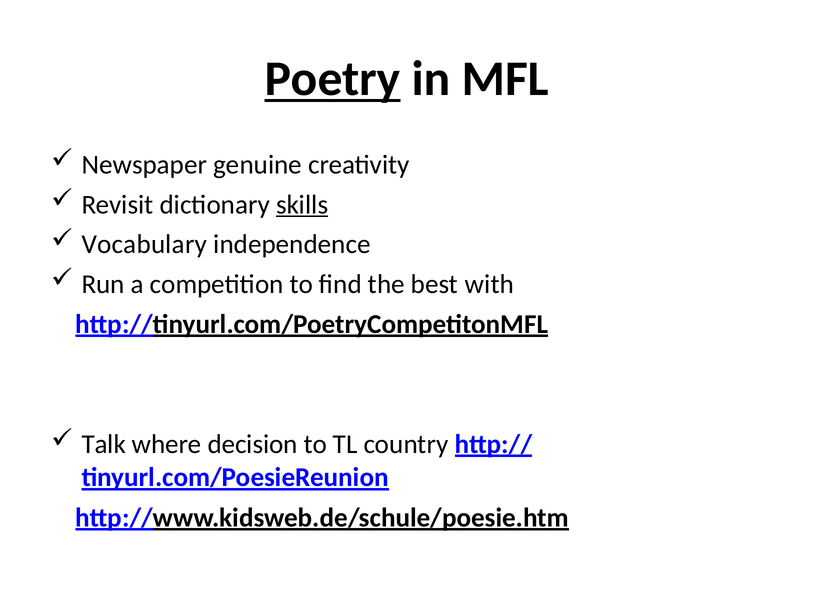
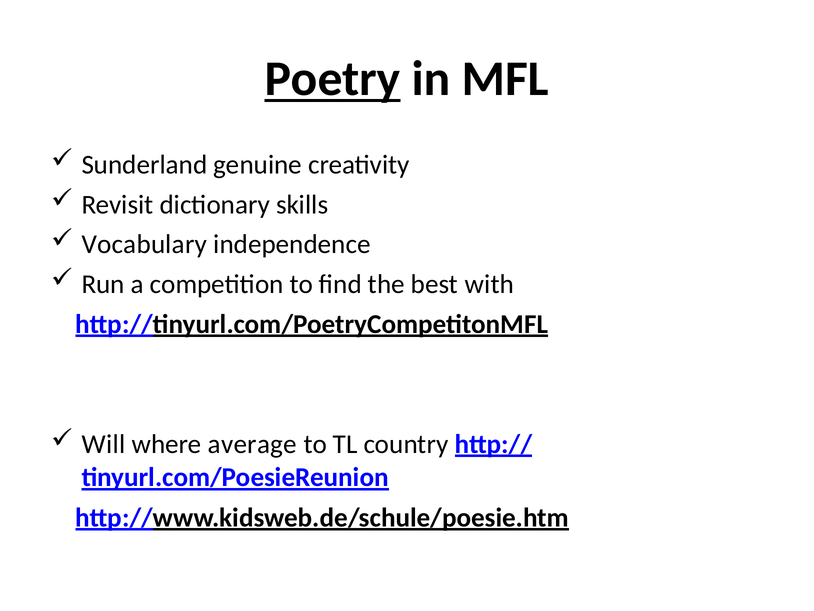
Newspaper: Newspaper -> Sunderland
skills underline: present -> none
Talk: Talk -> Will
decision: decision -> average
